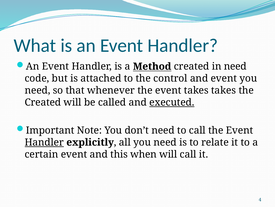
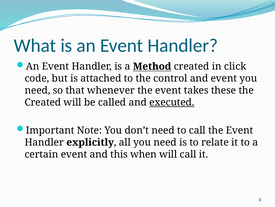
in need: need -> click
takes takes: takes -> these
Handler at (44, 142) underline: present -> none
